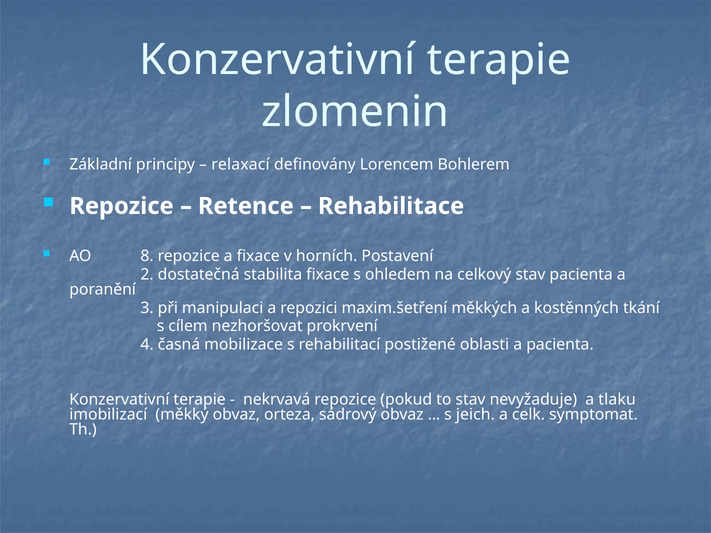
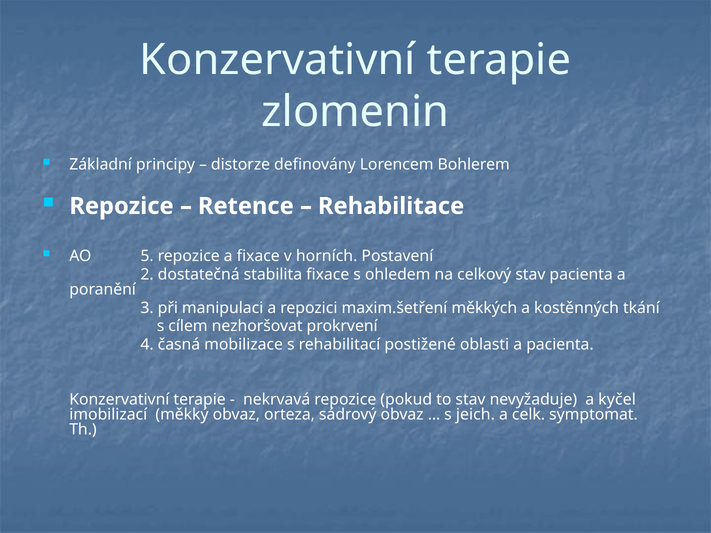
relaxací: relaxací -> distorze
8: 8 -> 5
tlaku: tlaku -> kyčel
